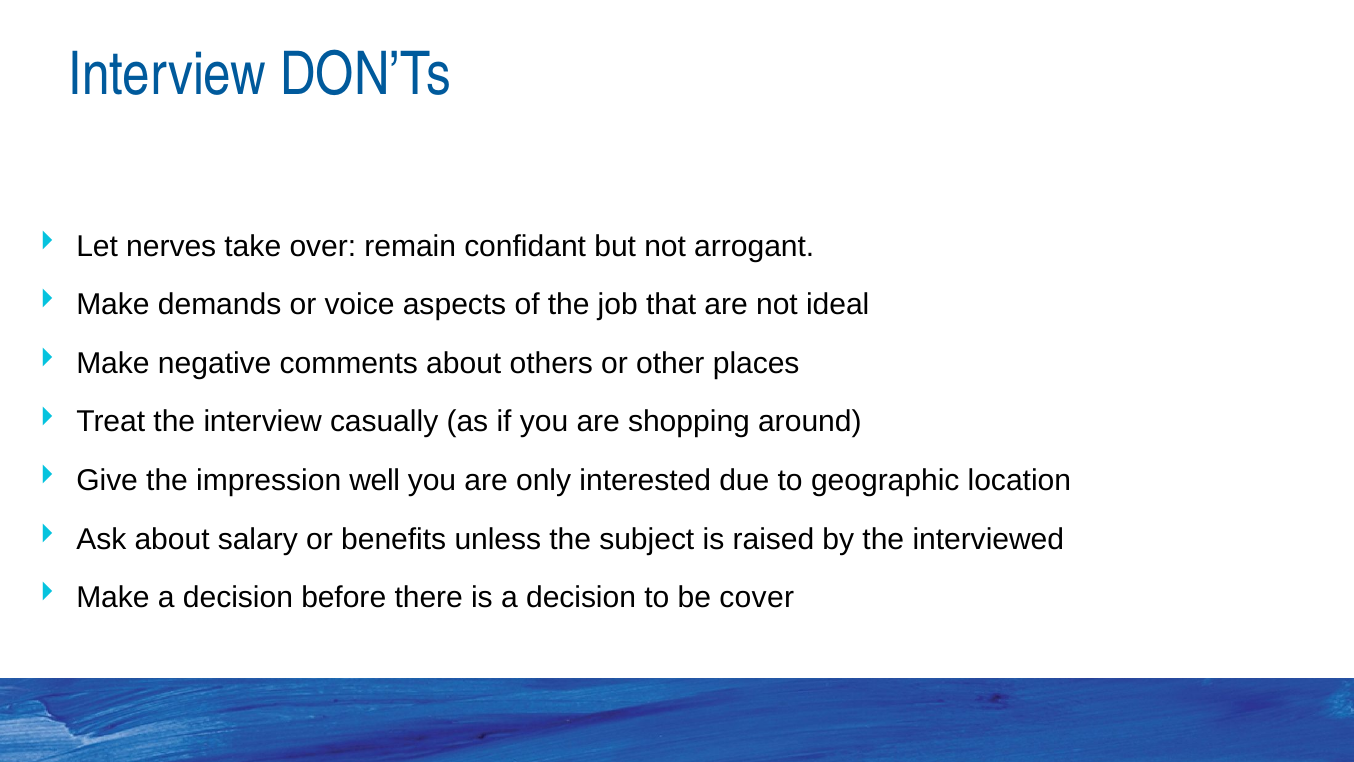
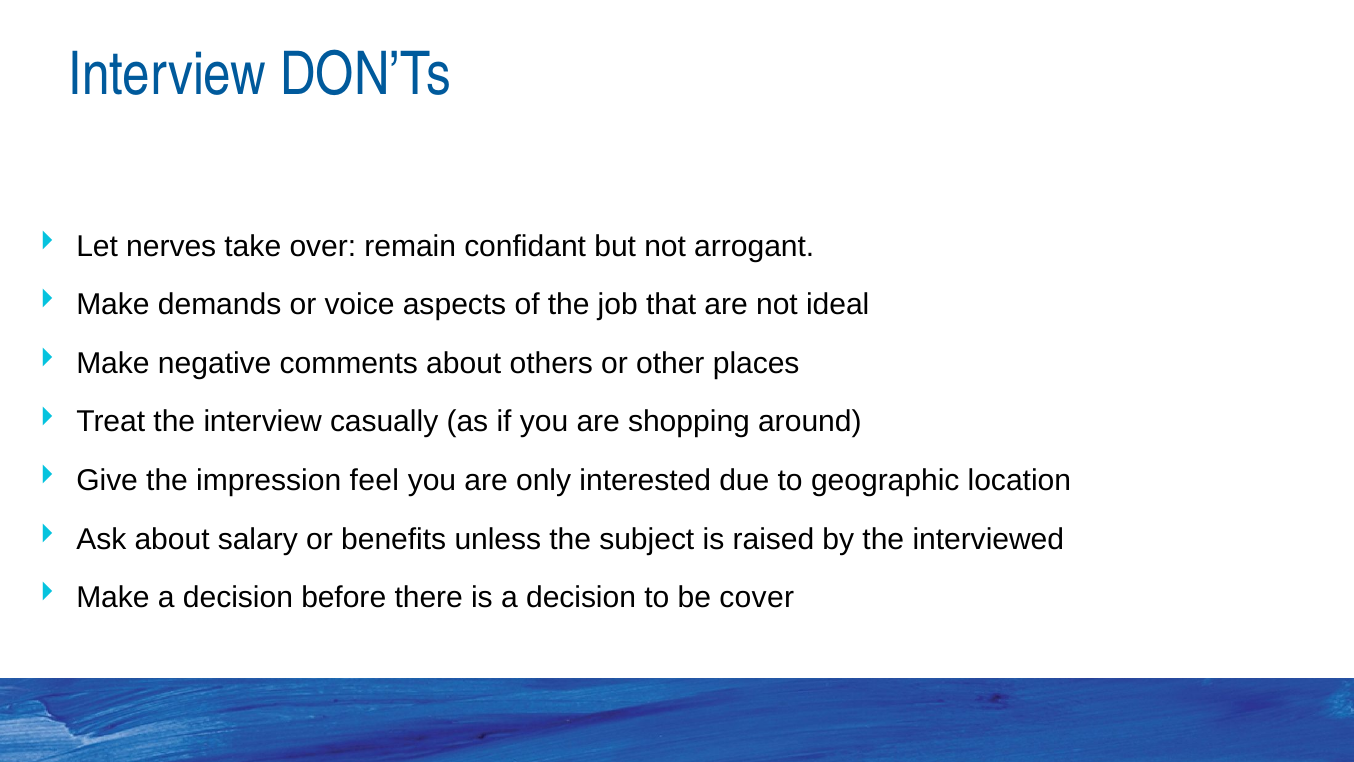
well: well -> feel
